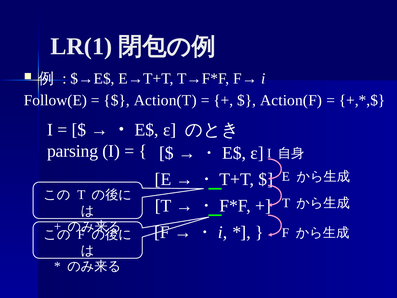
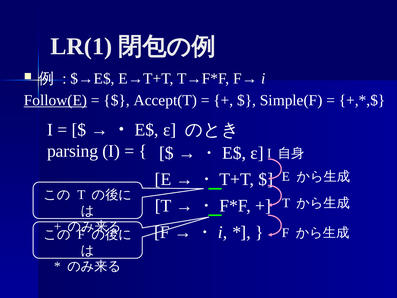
Follow(E underline: none -> present
Action(T: Action(T -> Accept(T
Action(F: Action(F -> Simple(F
